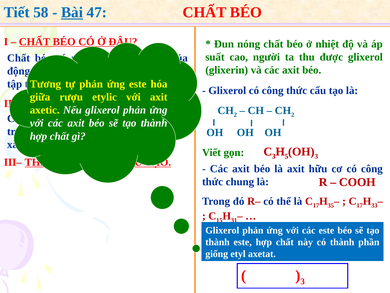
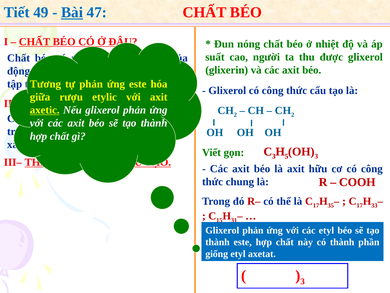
58: 58 -> 49
axetic underline: none -> present
các este: este -> etyl
